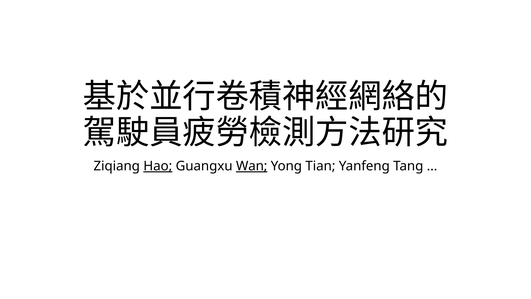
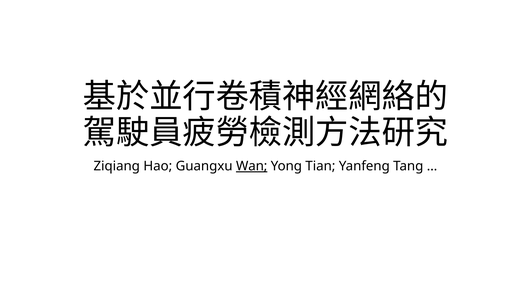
Hao underline: present -> none
